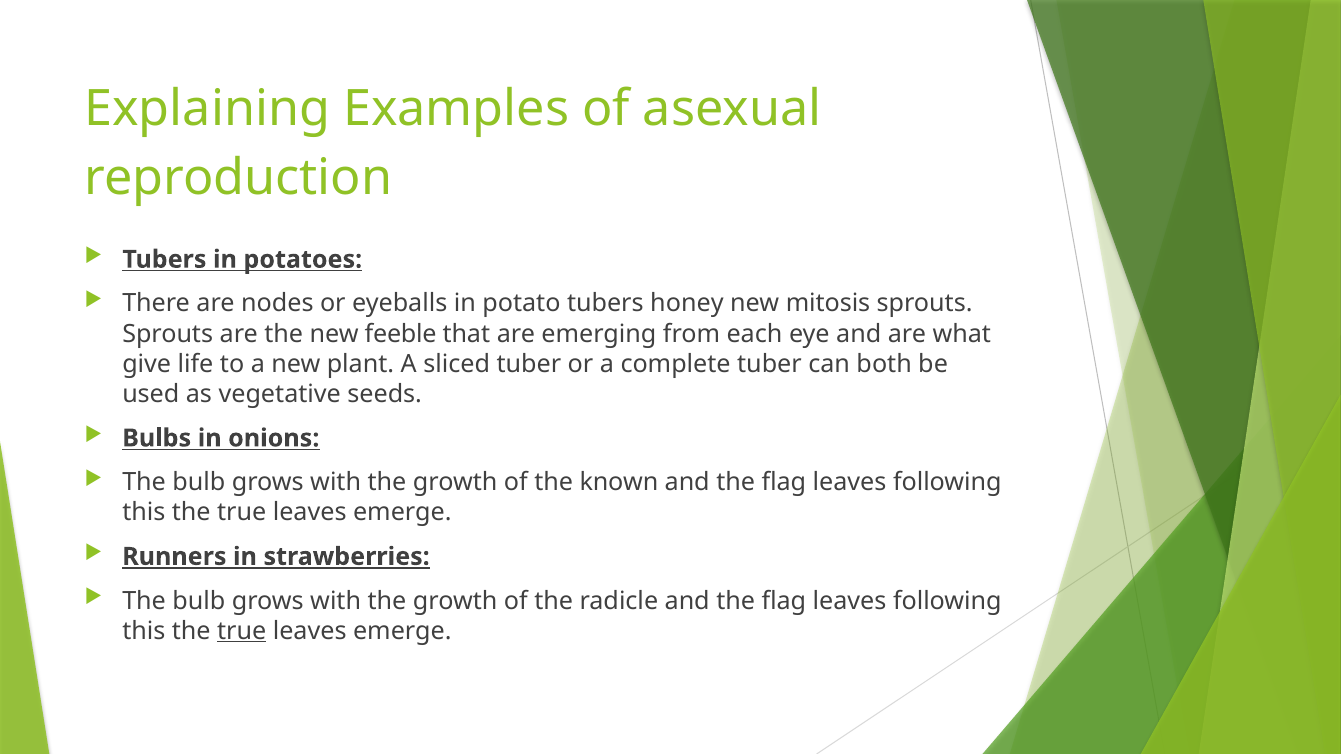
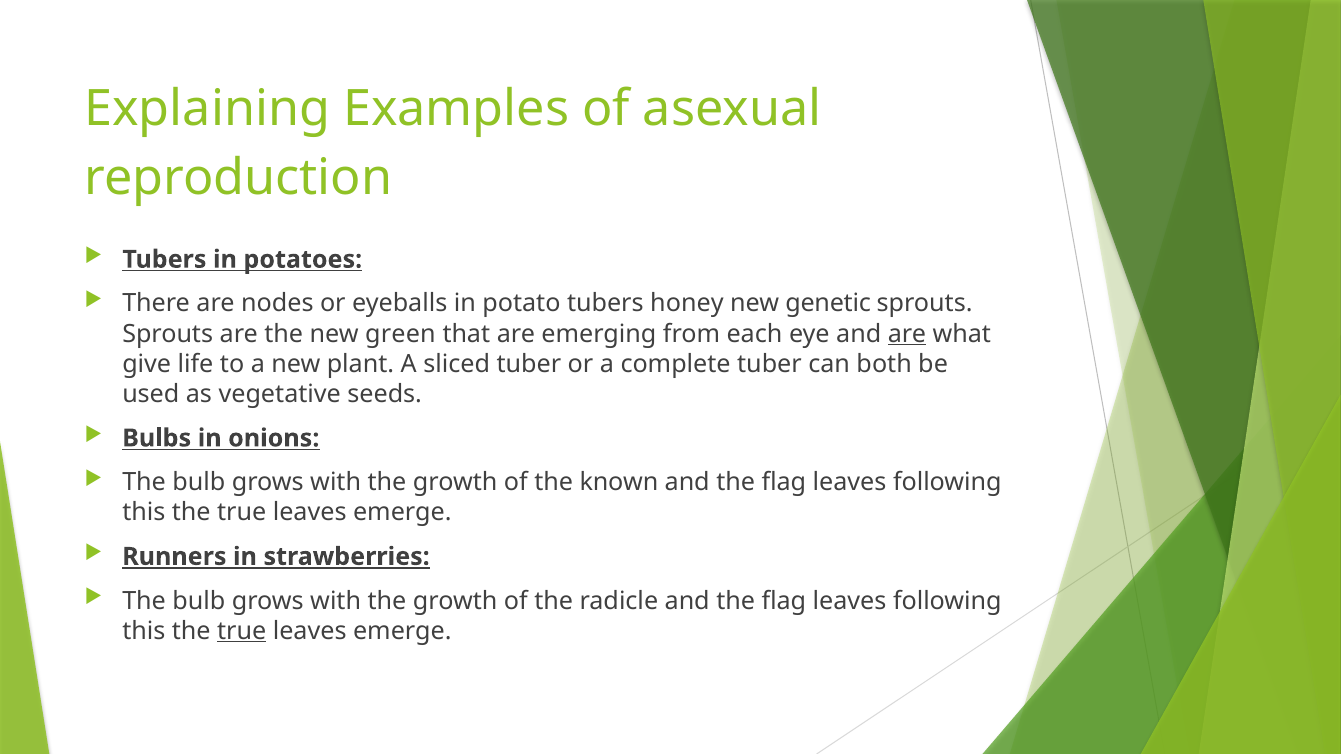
mitosis: mitosis -> genetic
feeble: feeble -> green
are at (907, 334) underline: none -> present
